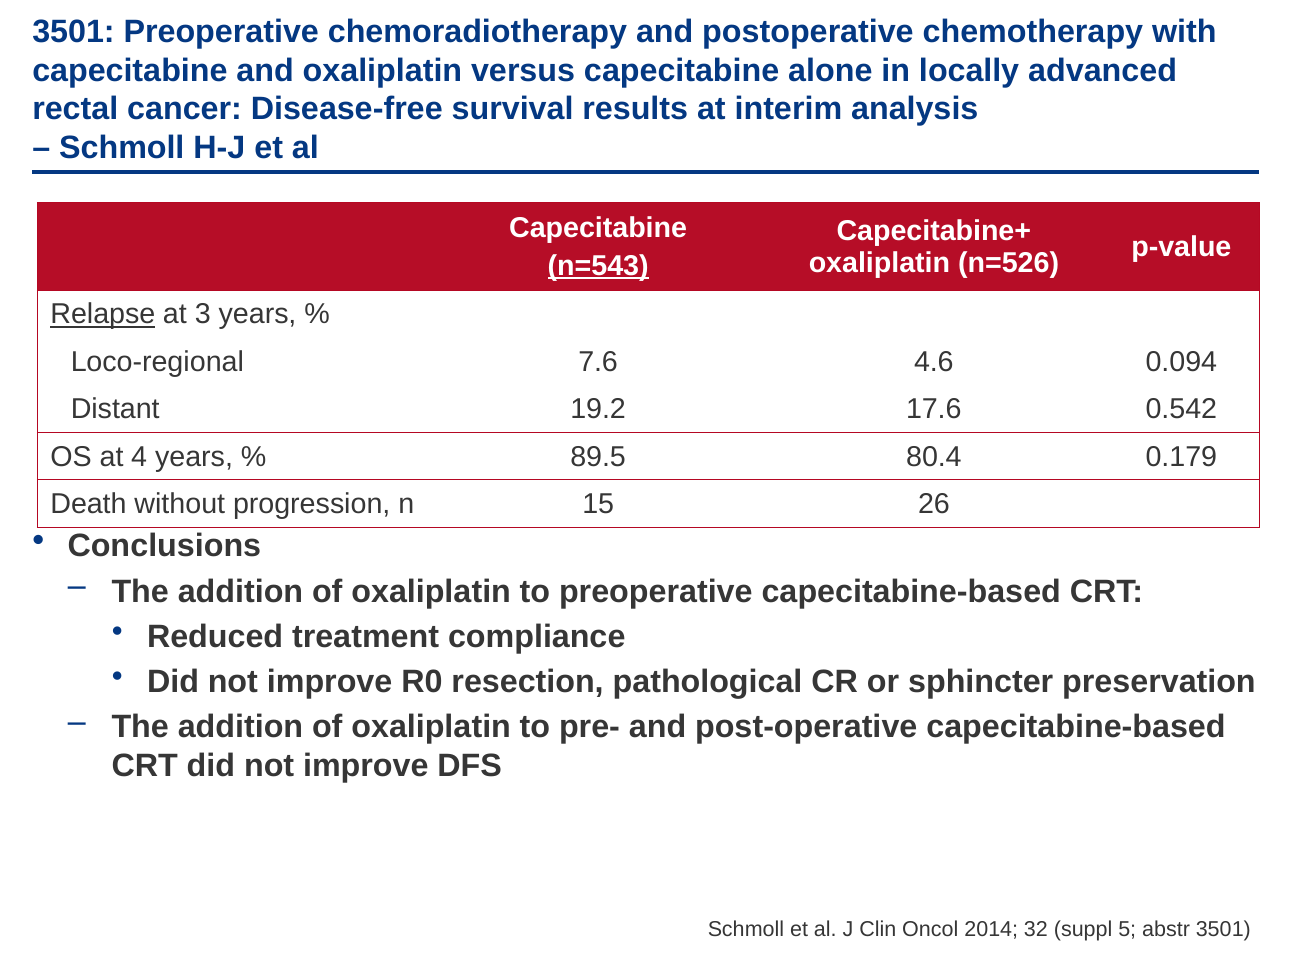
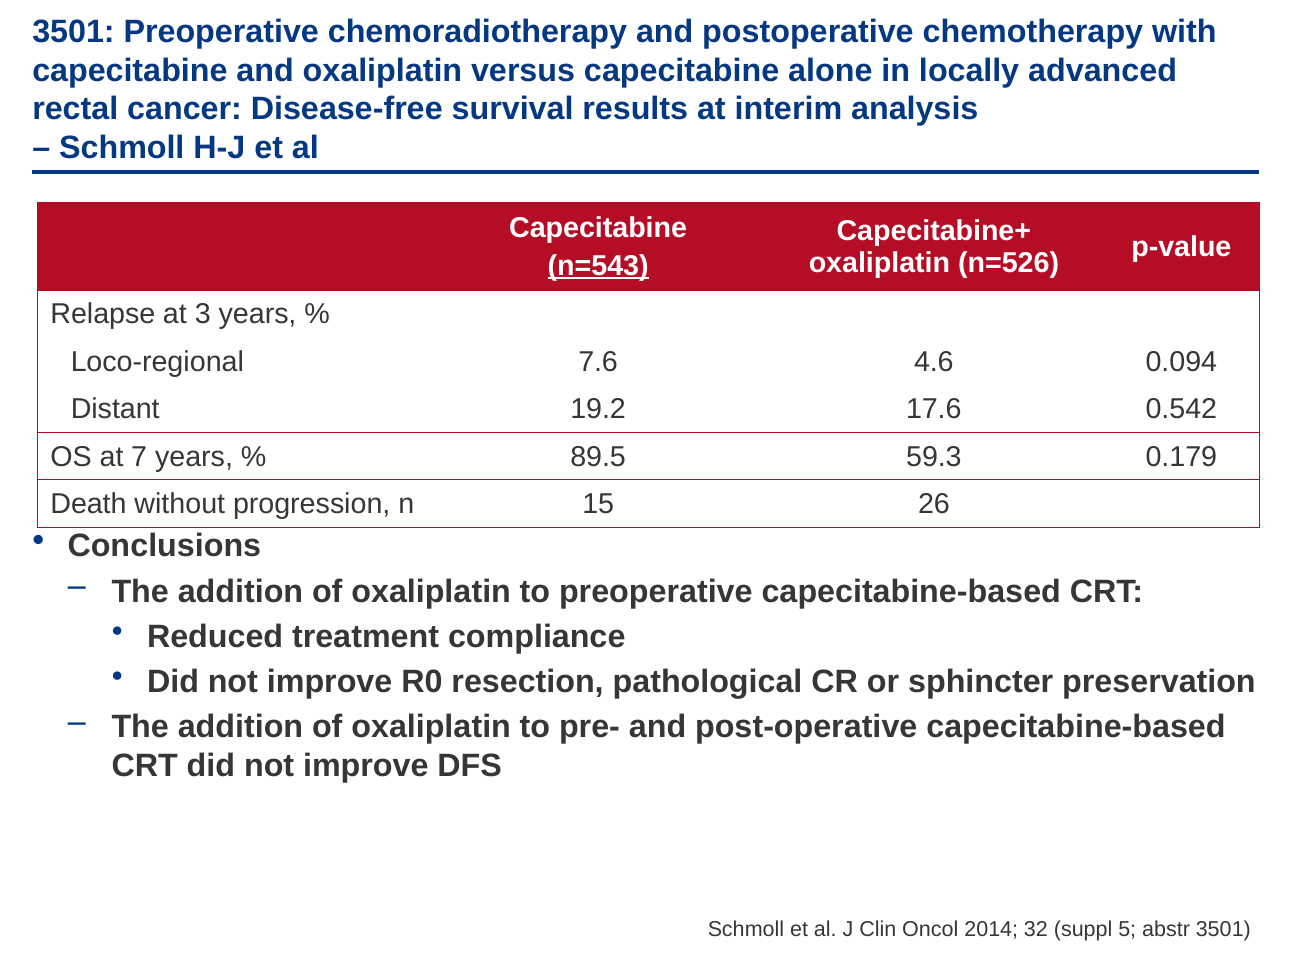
Relapse underline: present -> none
4: 4 -> 7
80.4: 80.4 -> 59.3
